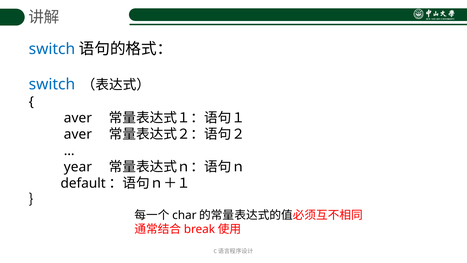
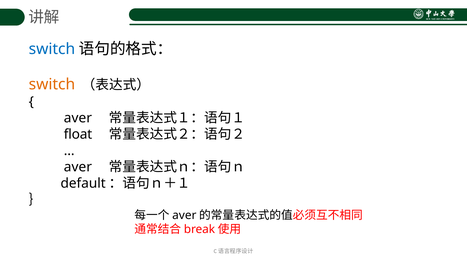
switch at (52, 84) colour: blue -> orange
aver at (78, 134): aver -> float
year at (78, 167): year -> aver
char at (184, 215): char -> aver
